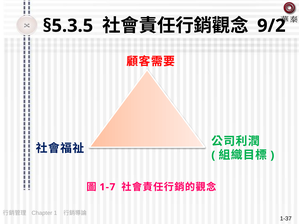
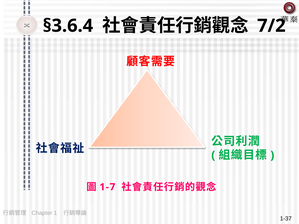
§5.3.5: §5.3.5 -> §3.6.4
9/2: 9/2 -> 7/2
